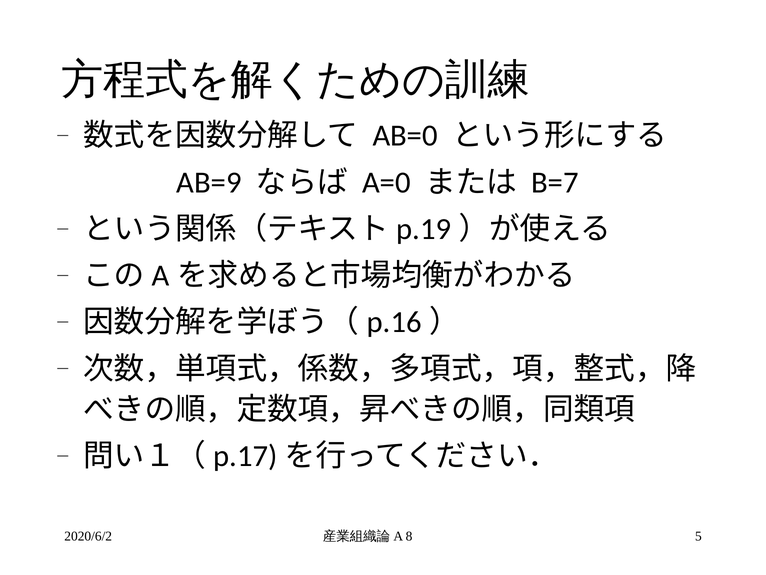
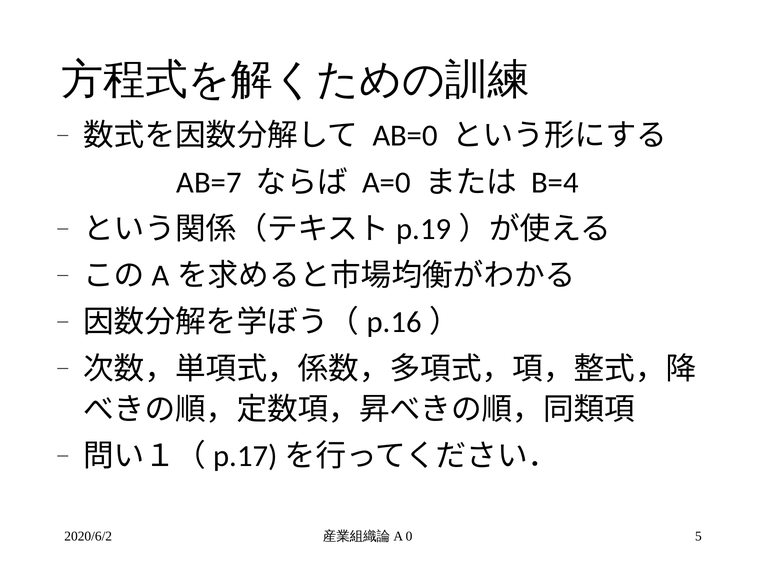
AB=9: AB=9 -> AB=7
B=7: B=7 -> B=4
8: 8 -> 0
